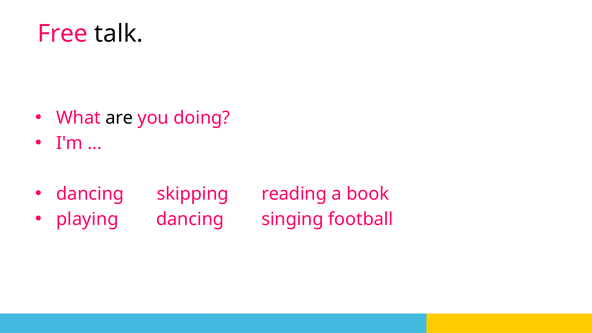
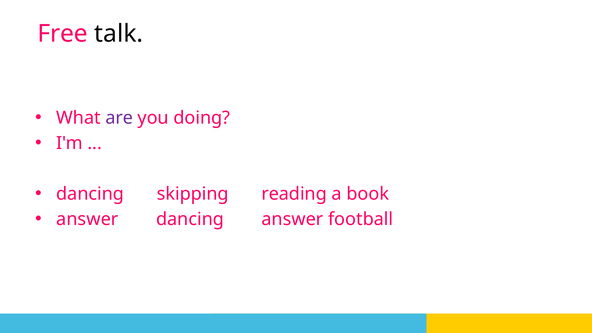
are colour: black -> purple
playing at (87, 219): playing -> answer
dancing singing: singing -> answer
